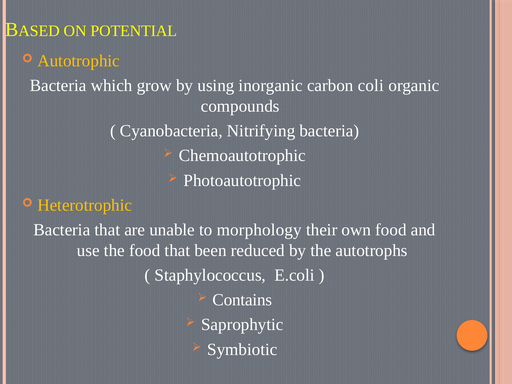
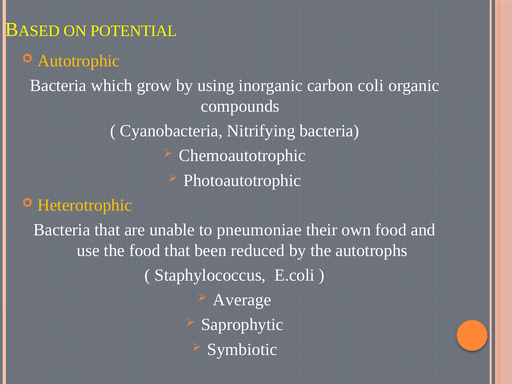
morphology: morphology -> pneumoniae
Contains: Contains -> Average
